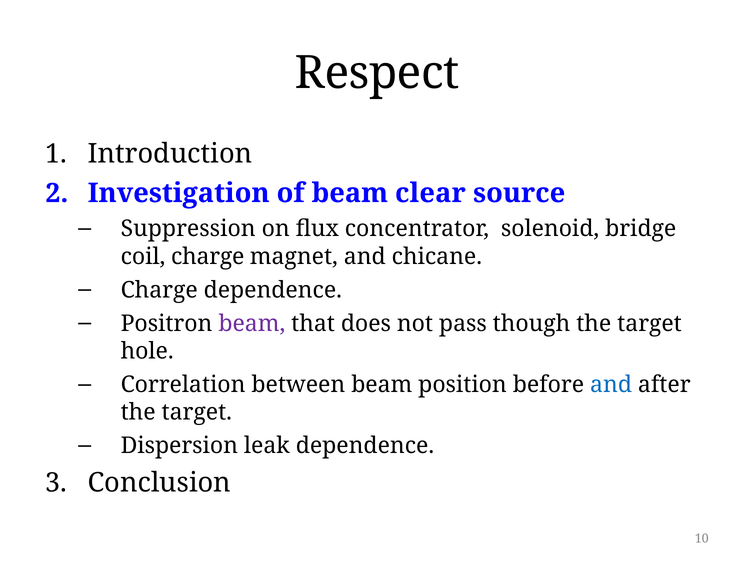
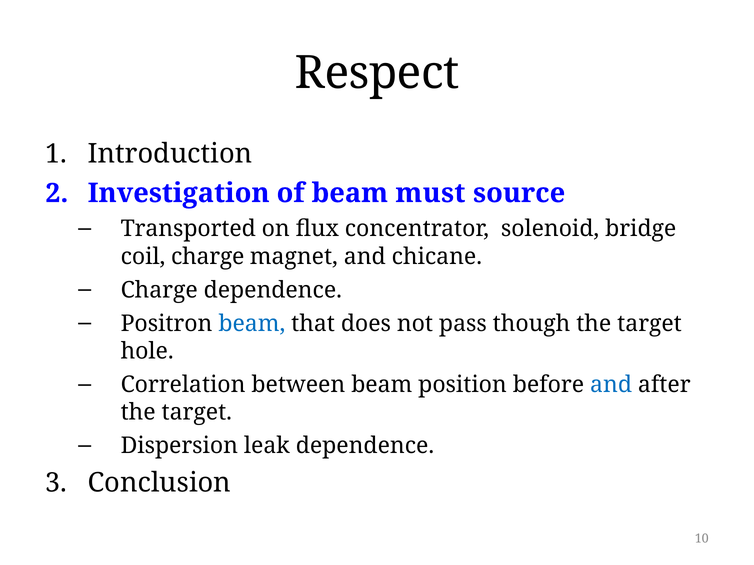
clear: clear -> must
Suppression: Suppression -> Transported
beam at (252, 324) colour: purple -> blue
